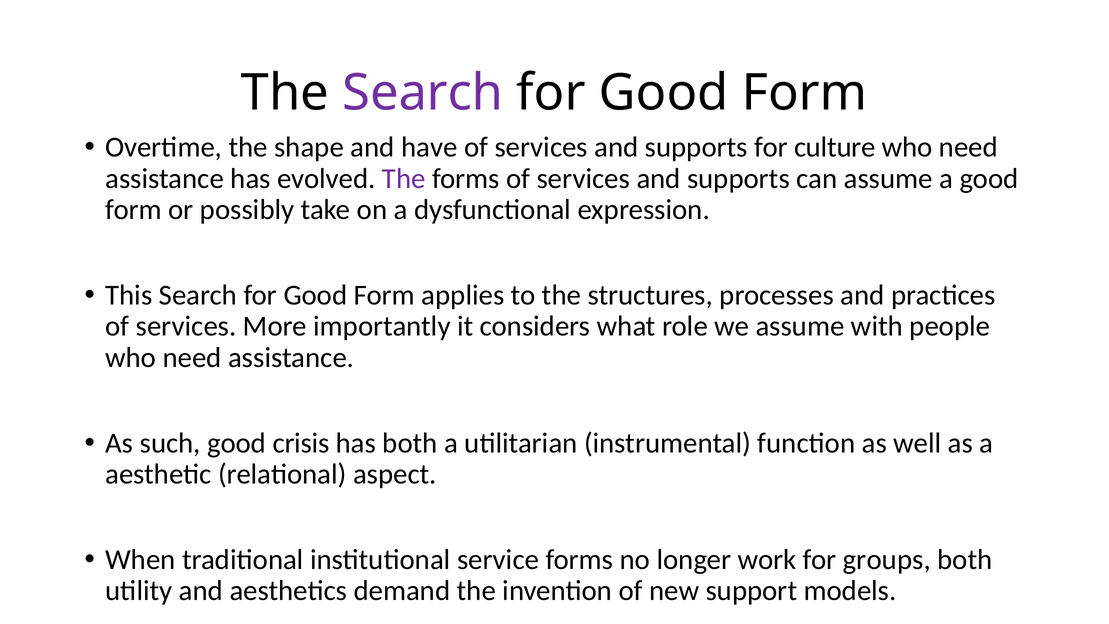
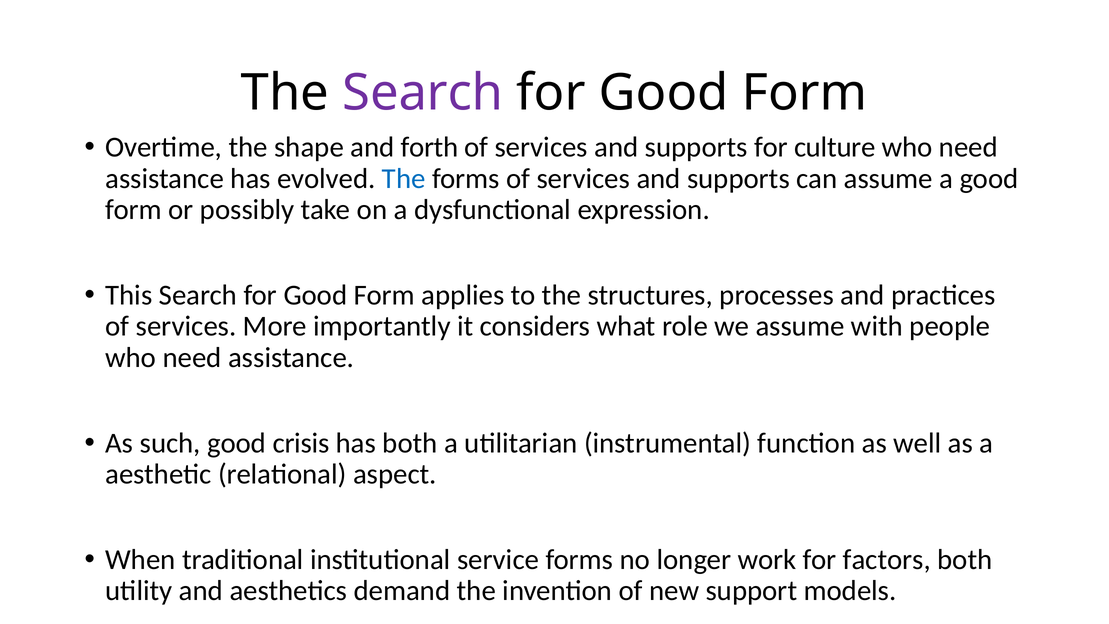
have: have -> forth
The at (404, 178) colour: purple -> blue
groups: groups -> factors
